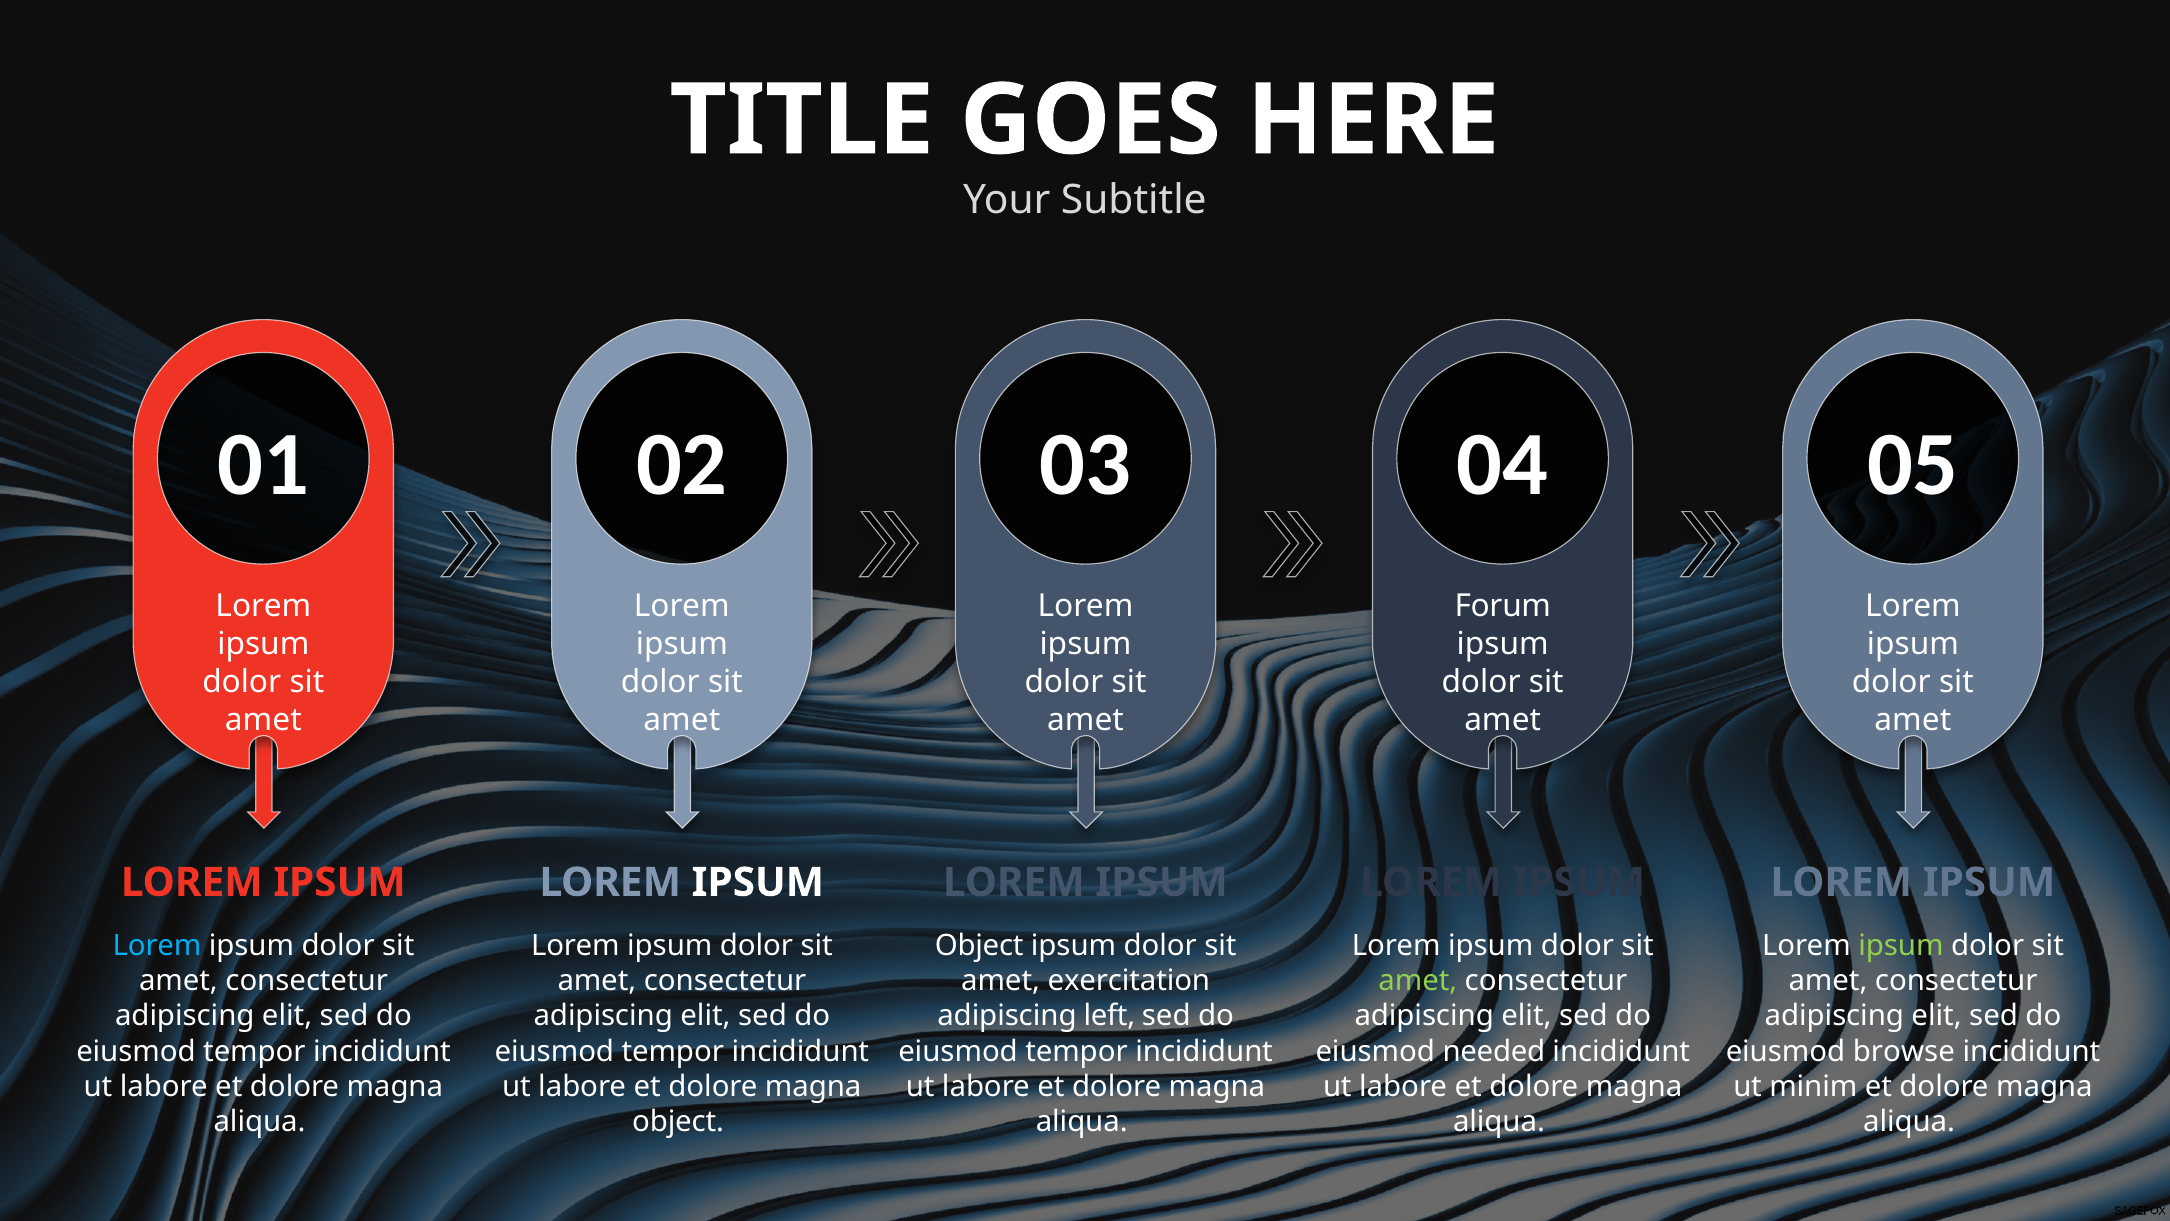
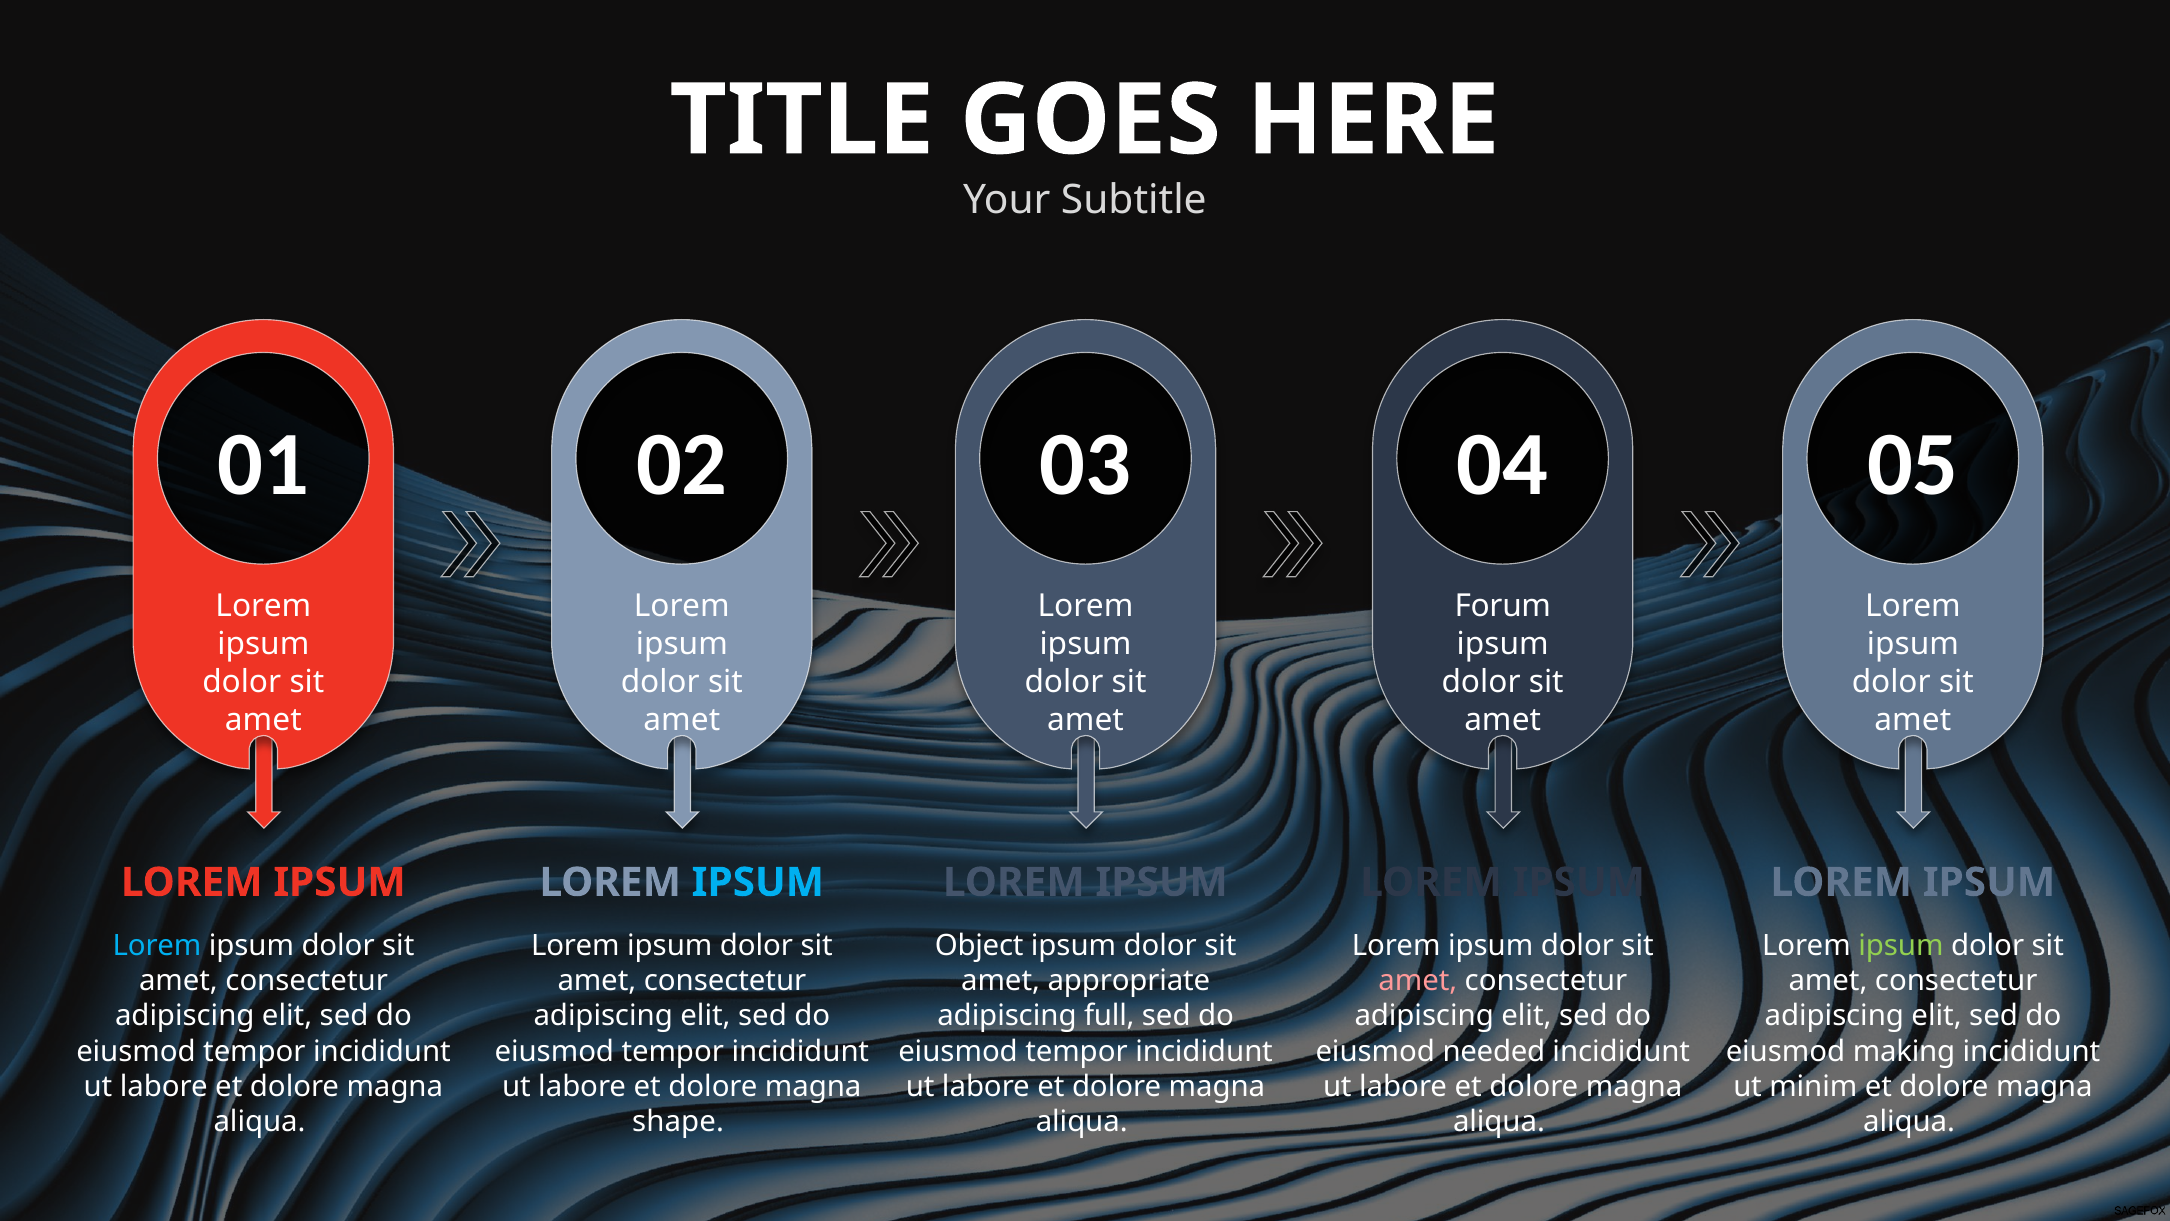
IPSUM at (758, 882) colour: white -> light blue
exercitation: exercitation -> appropriate
amet at (1418, 980) colour: light green -> pink
left: left -> full
browse: browse -> making
object at (678, 1122): object -> shape
